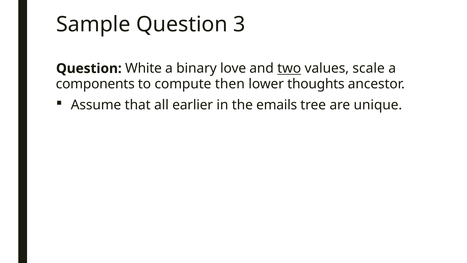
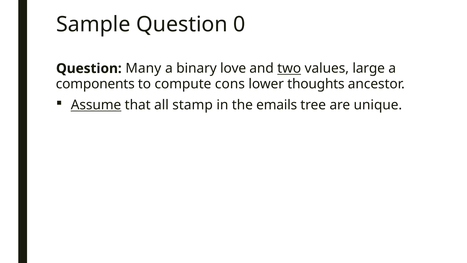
3: 3 -> 0
White: White -> Many
scale: scale -> large
then: then -> cons
Assume underline: none -> present
earlier: earlier -> stamp
